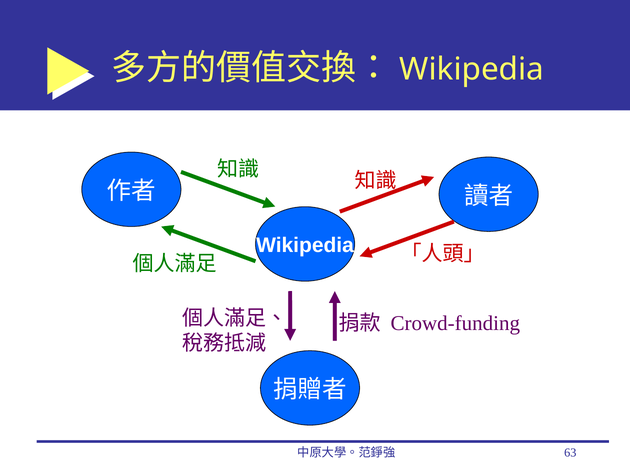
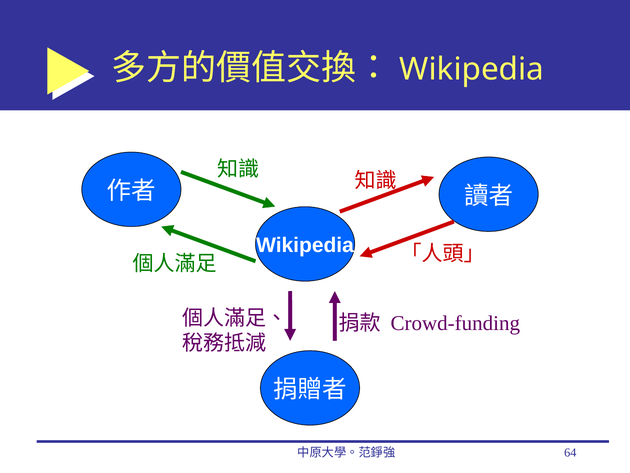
63: 63 -> 64
